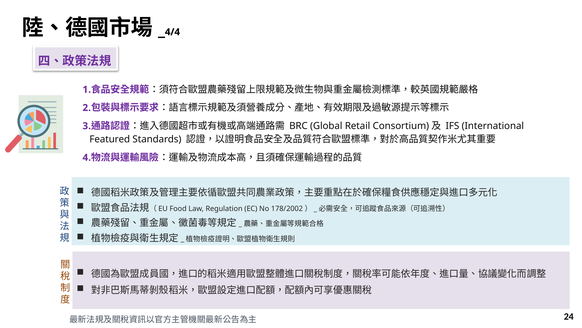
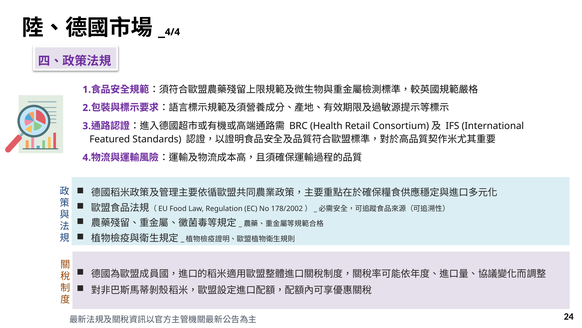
Global: Global -> Health
